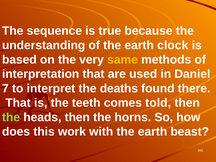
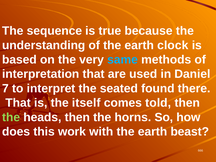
same colour: yellow -> light blue
deaths: deaths -> seated
teeth: teeth -> itself
